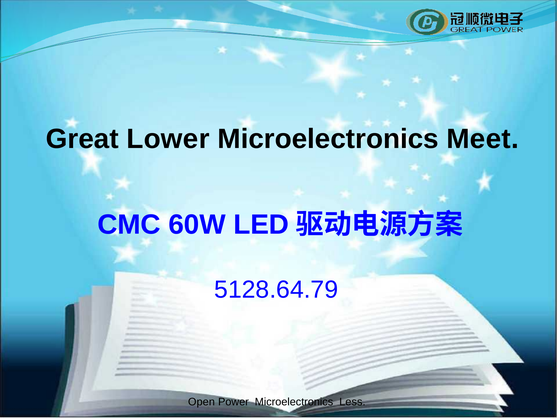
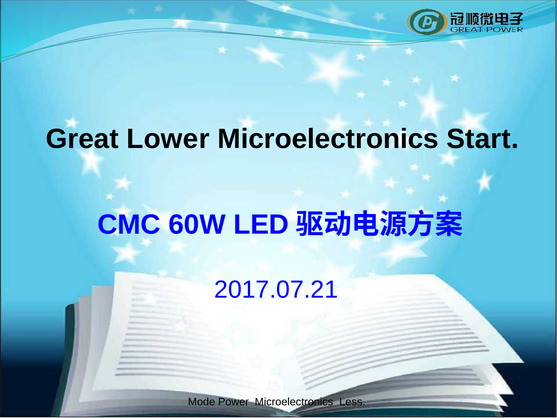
Meet: Meet -> Start
5128.64.79: 5128.64.79 -> 2017.07.21
Open: Open -> Mode
